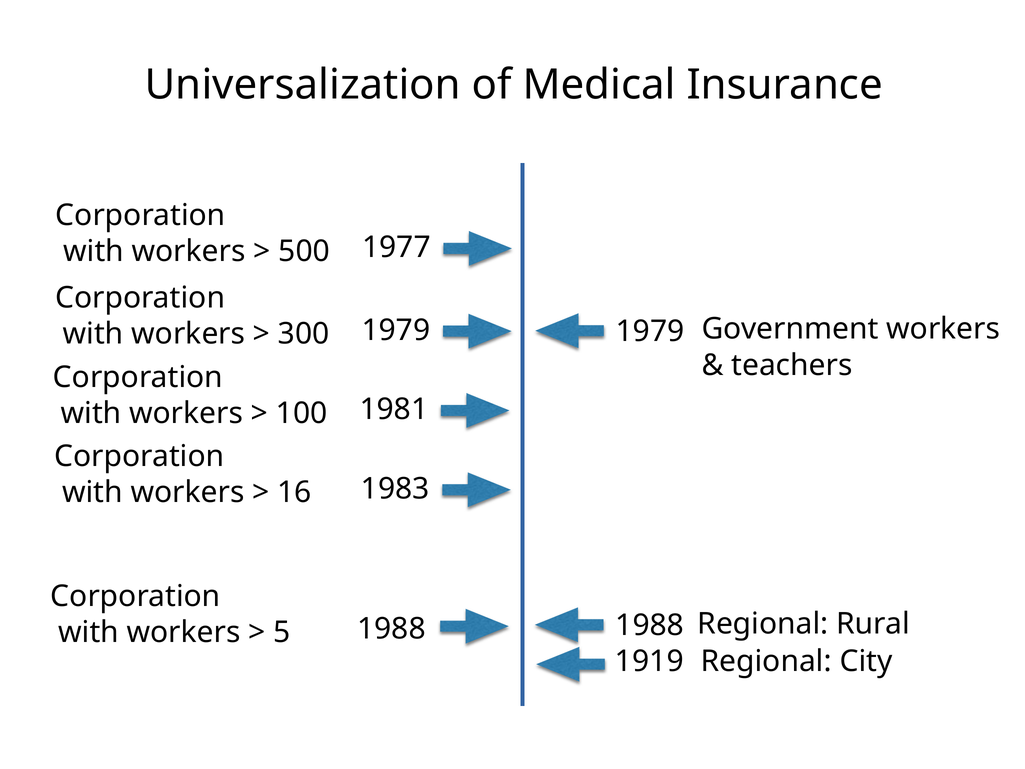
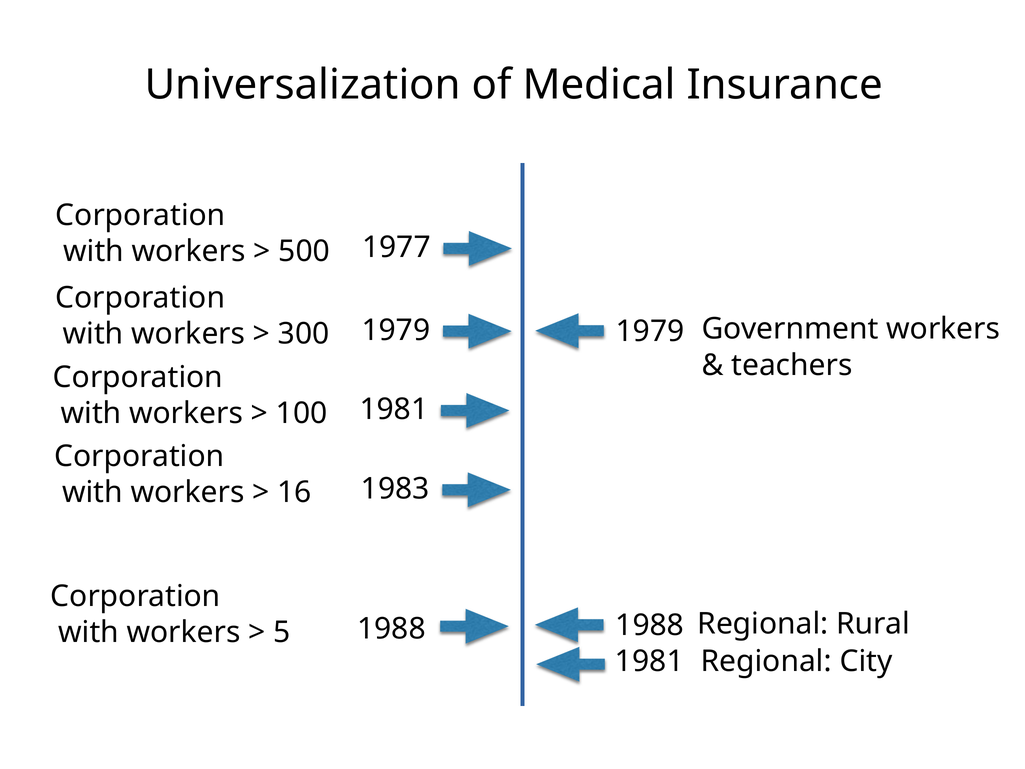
1919 at (649, 661): 1919 -> 1981
